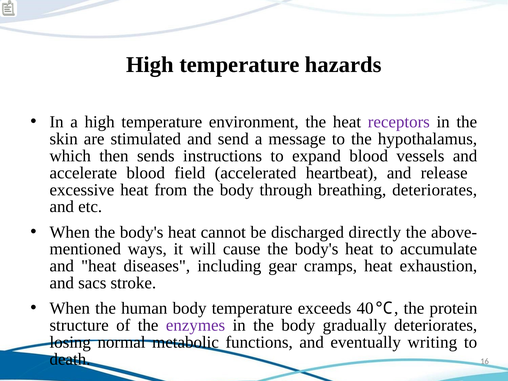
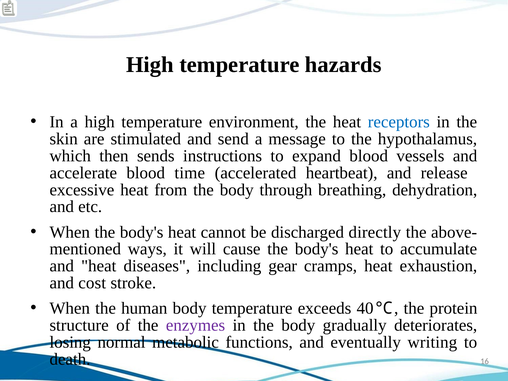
receptors colour: purple -> blue
field: field -> time
breathing deteriorates: deteriorates -> dehydration
sacs: sacs -> cost
